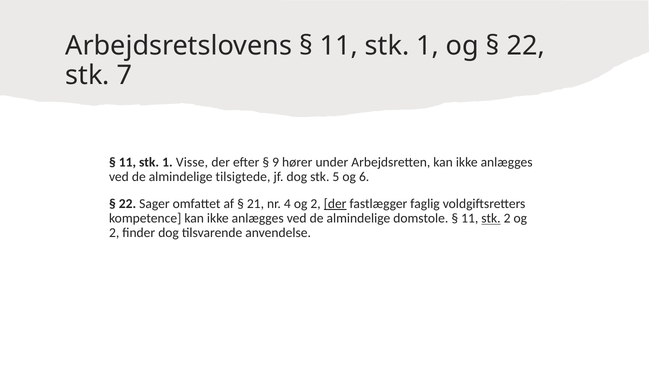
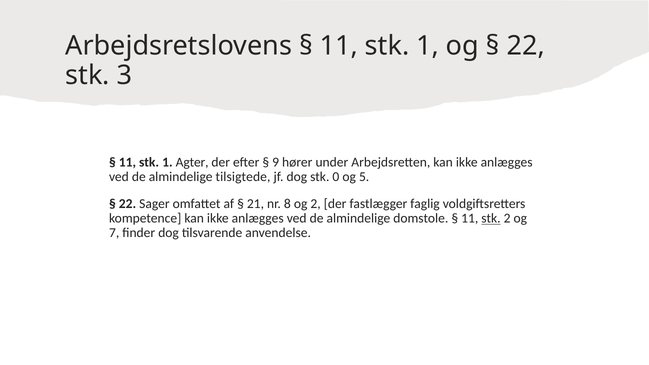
7: 7 -> 3
Visse: Visse -> Agter
5: 5 -> 0
6: 6 -> 5
4: 4 -> 8
der at (335, 204) underline: present -> none
2 at (114, 233): 2 -> 7
